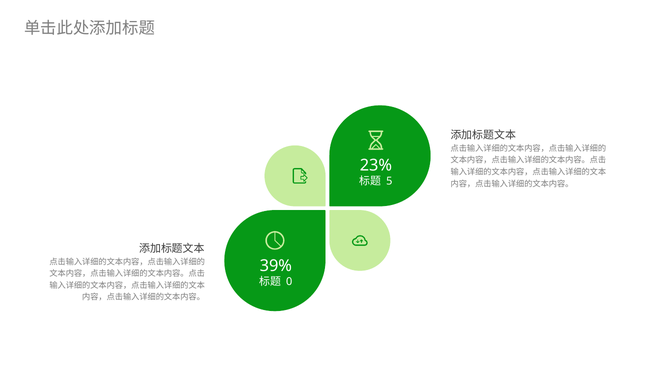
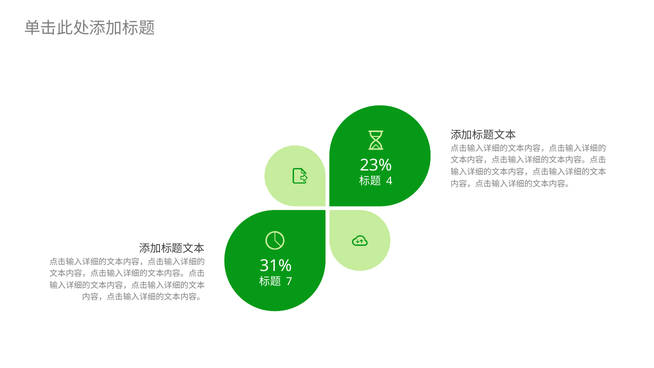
5: 5 -> 4
39%: 39% -> 31%
0: 0 -> 7
